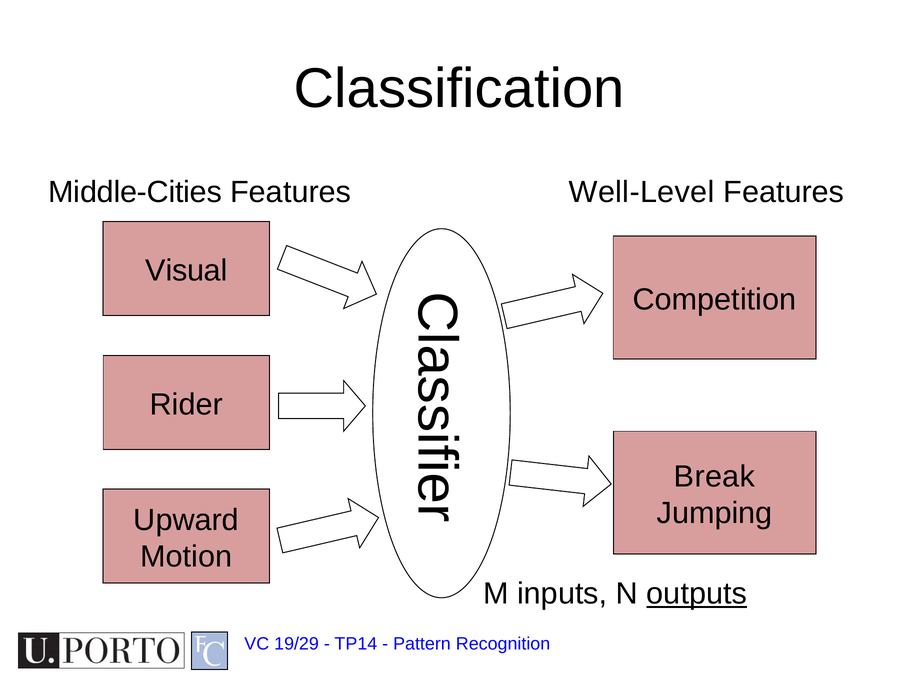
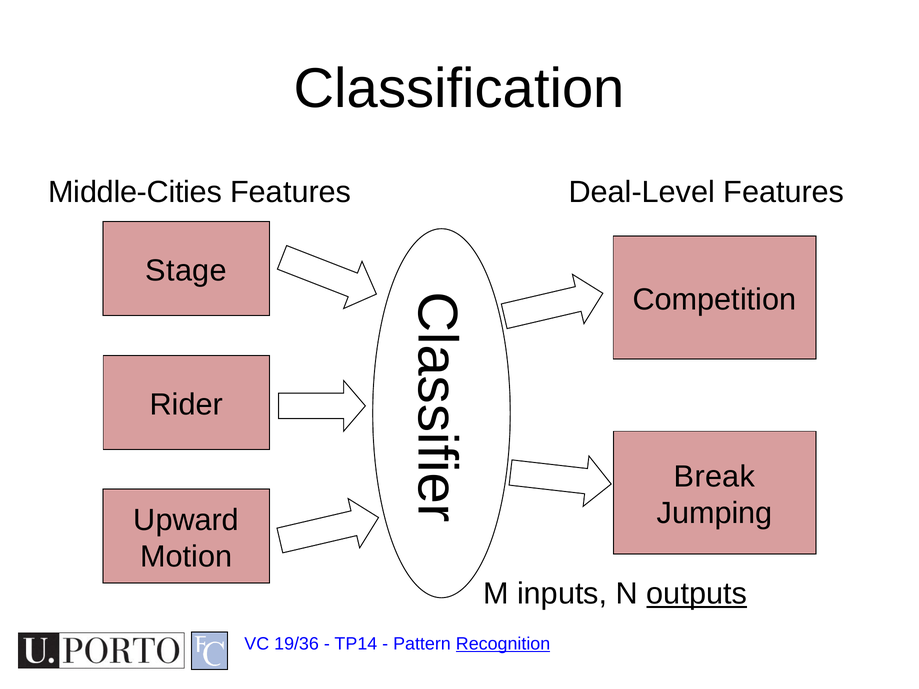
Well-Level: Well-Level -> Deal-Level
Visual: Visual -> Stage
19/29: 19/29 -> 19/36
Recognition underline: none -> present
